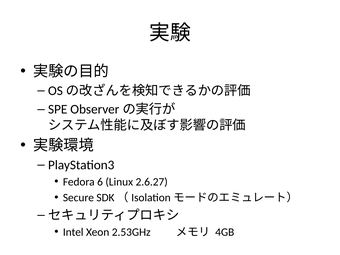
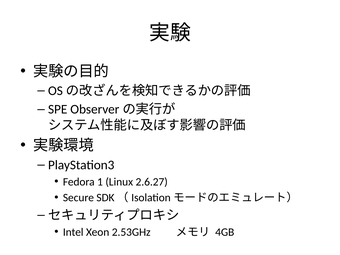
6: 6 -> 1
